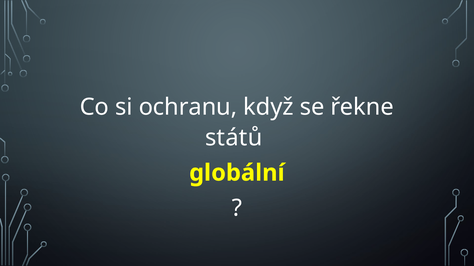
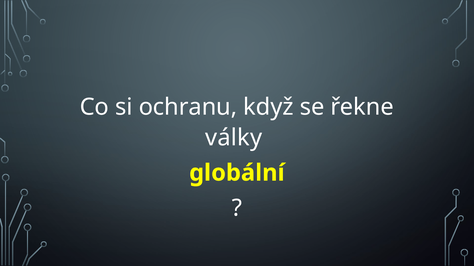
států: států -> války
